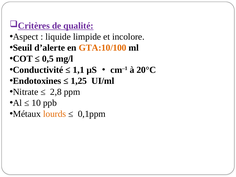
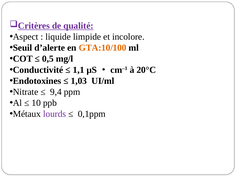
1,25: 1,25 -> 1,03
2,8: 2,8 -> 9,4
lourds colour: orange -> purple
